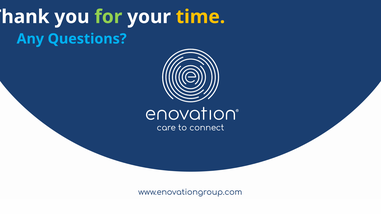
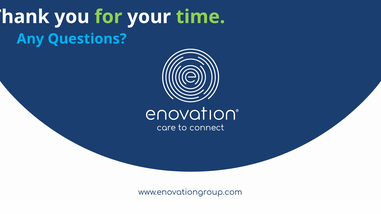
time colour: yellow -> light green
